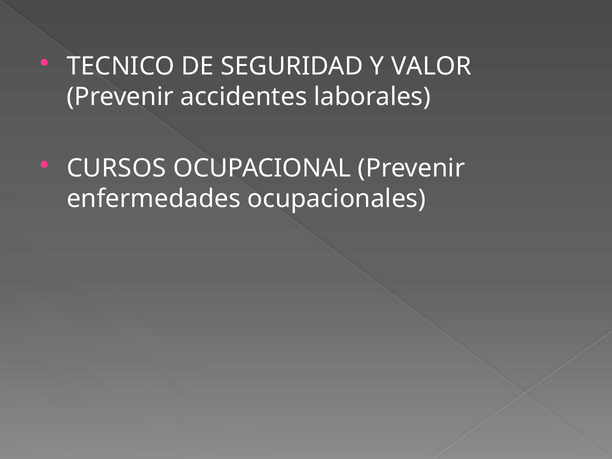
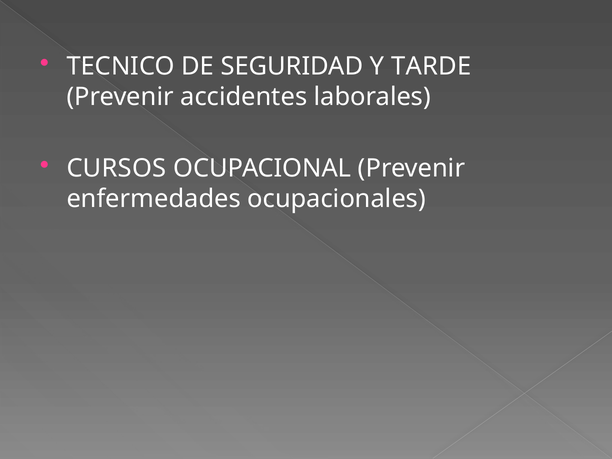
VALOR: VALOR -> TARDE
